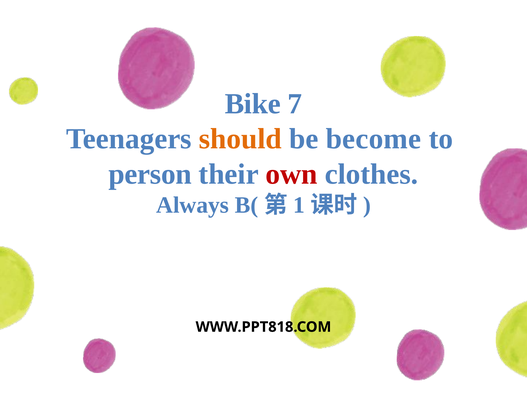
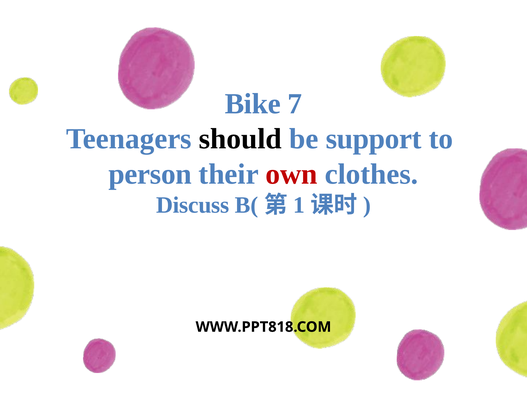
should colour: orange -> black
become: become -> support
Always: Always -> Discuss
